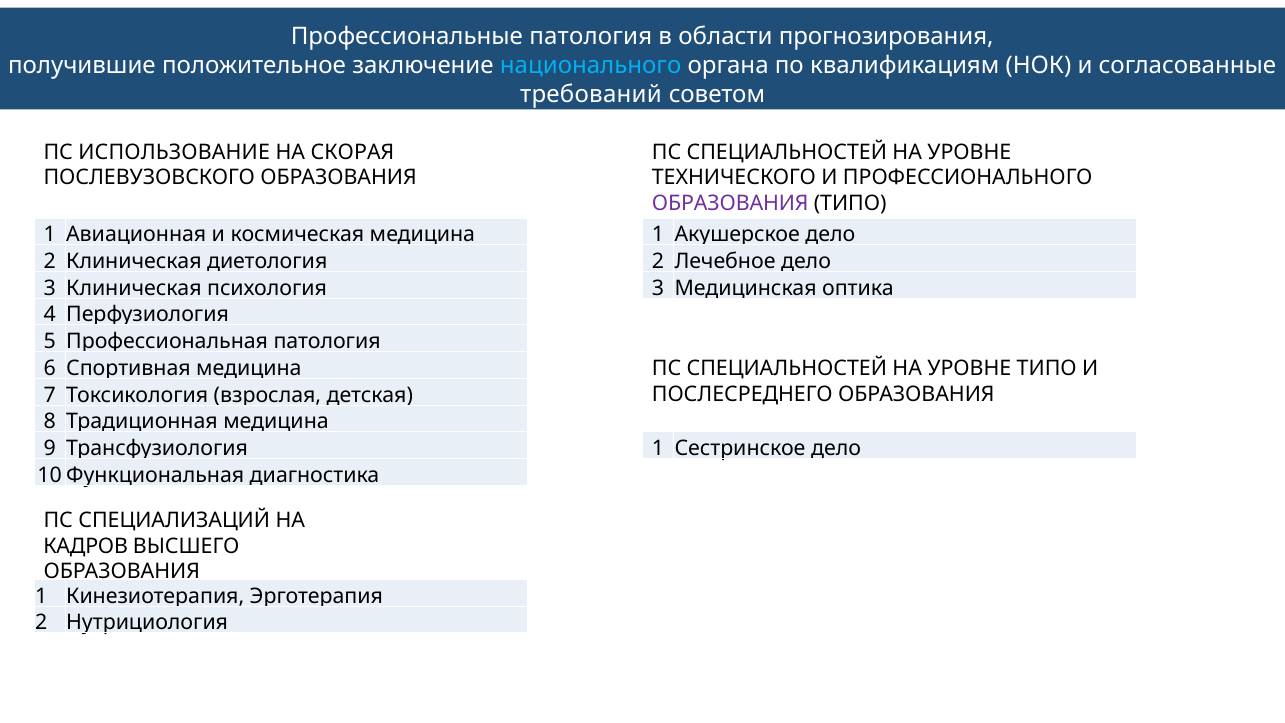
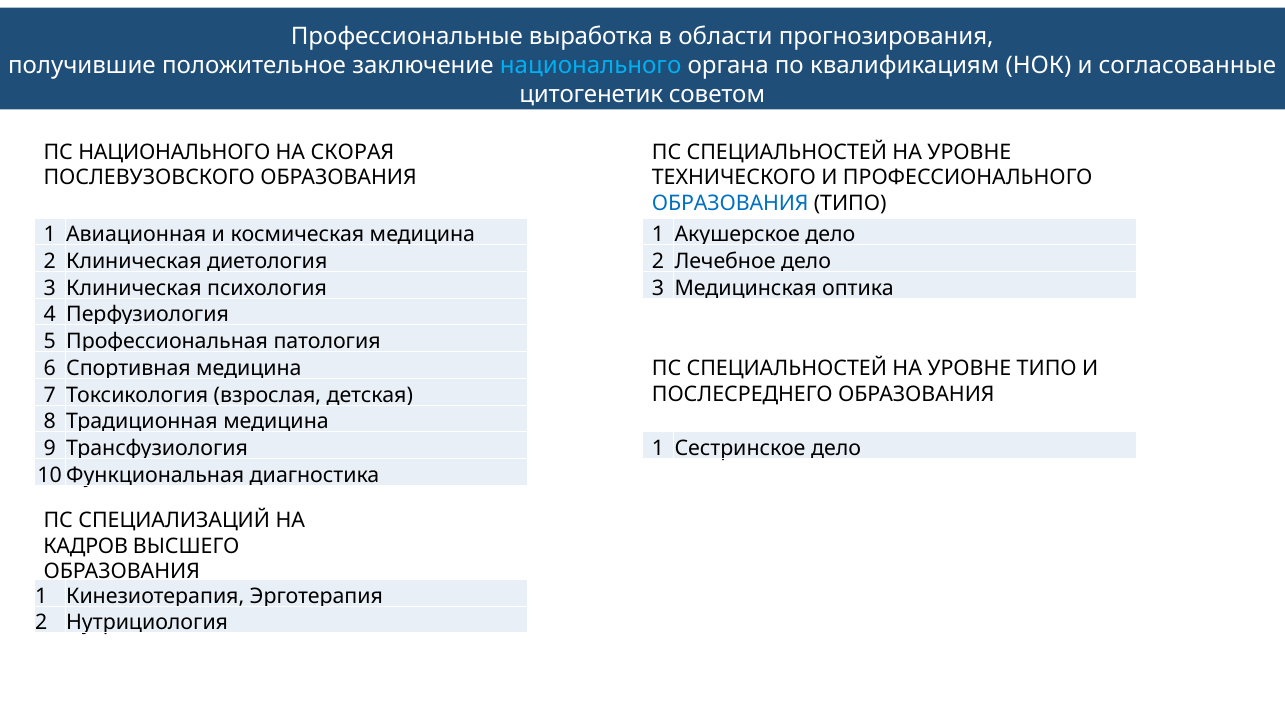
Профессиональные патология: патология -> выработка
требований: требований -> цитогенетик
ПС ИСПОЛЬЗОВАНИЕ: ИСПОЛЬЗОВАНИЕ -> НАЦИОНАЛЬНОГО
ОБРАЗОВАНИЯ at (730, 203) colour: purple -> blue
